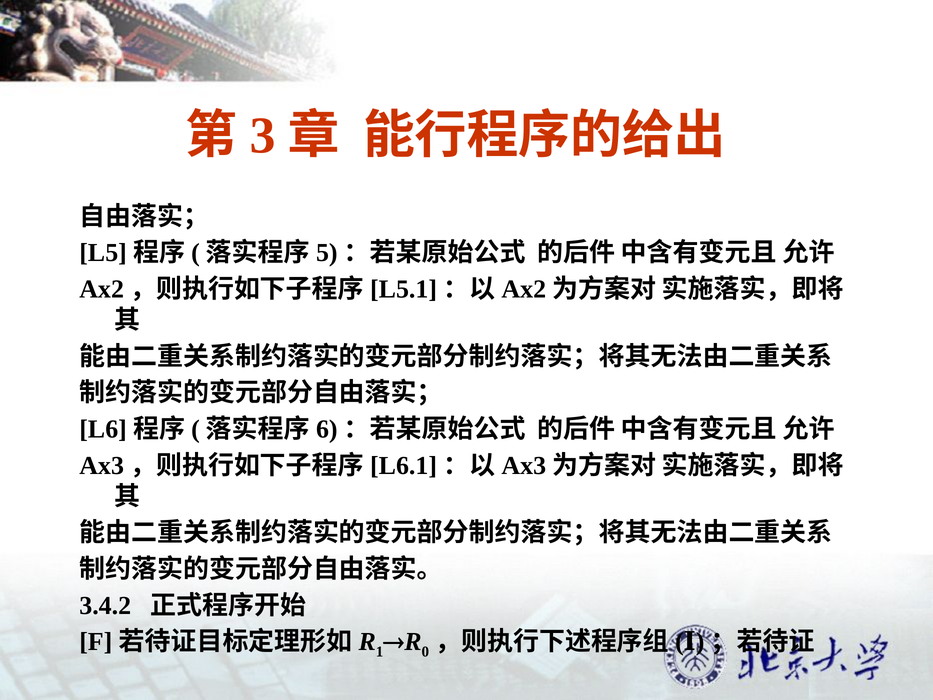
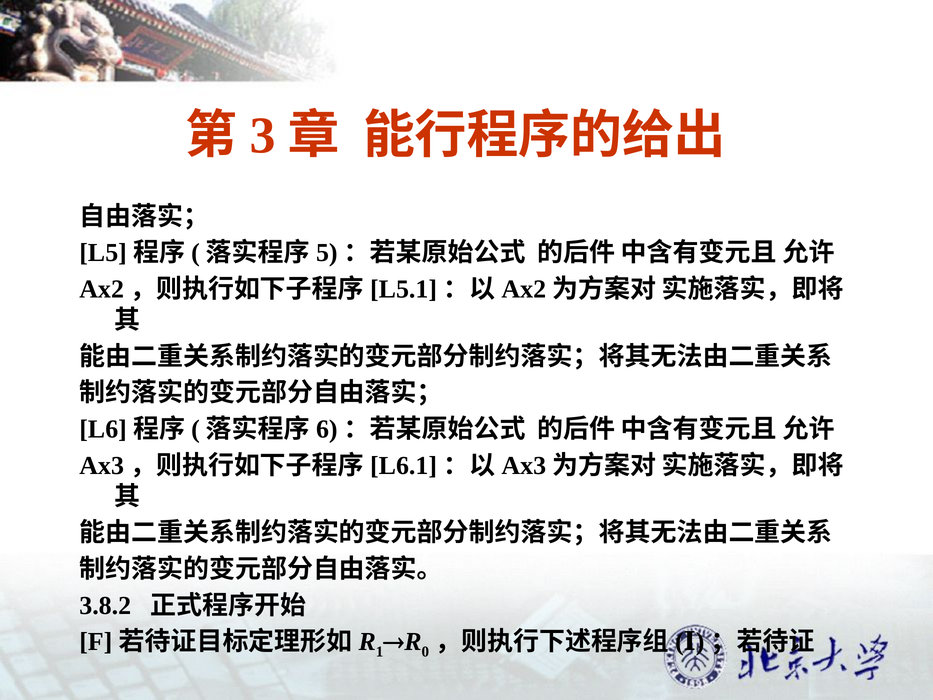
3.4.2: 3.4.2 -> 3.8.2
